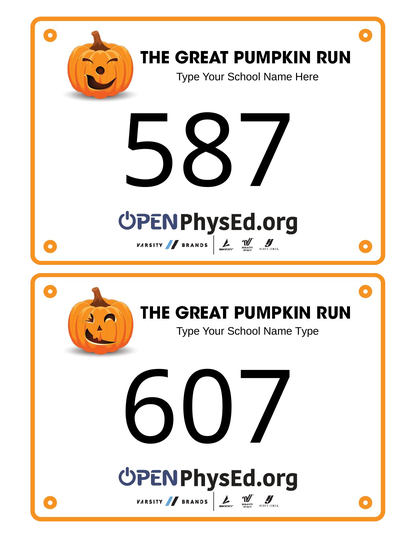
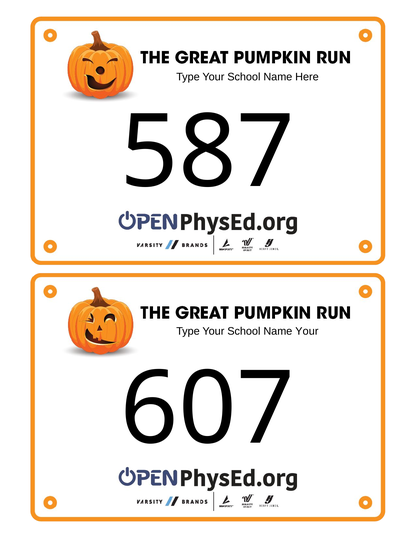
Name Type: Type -> Your
